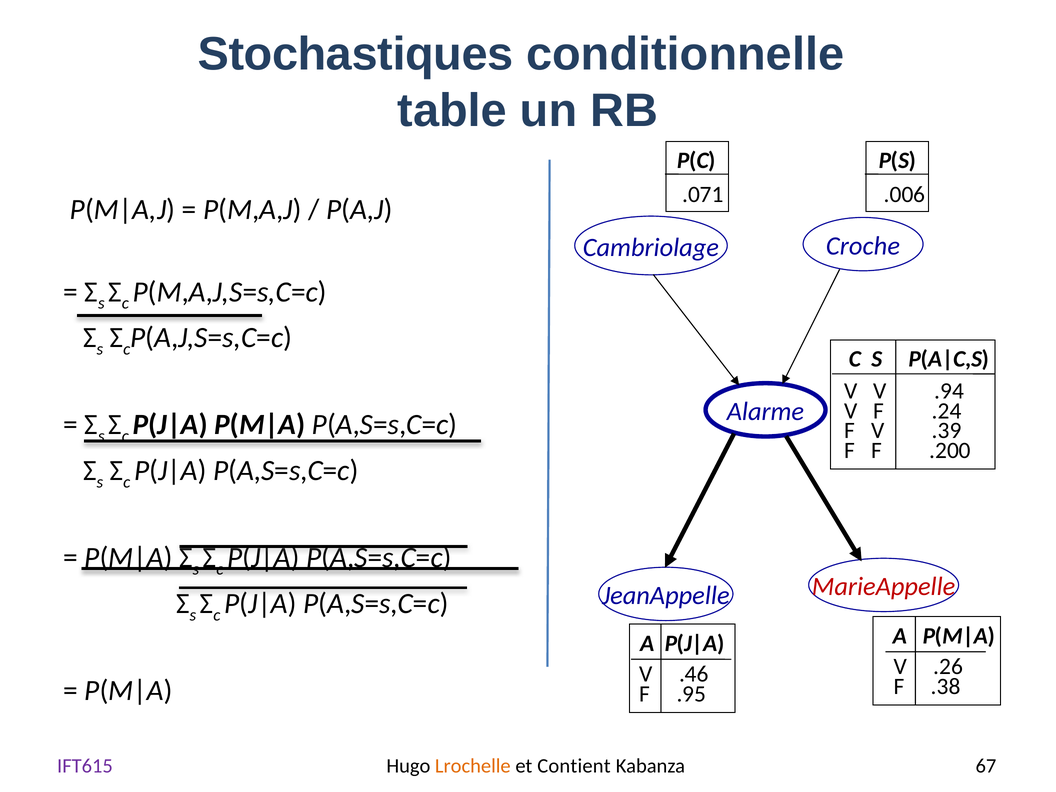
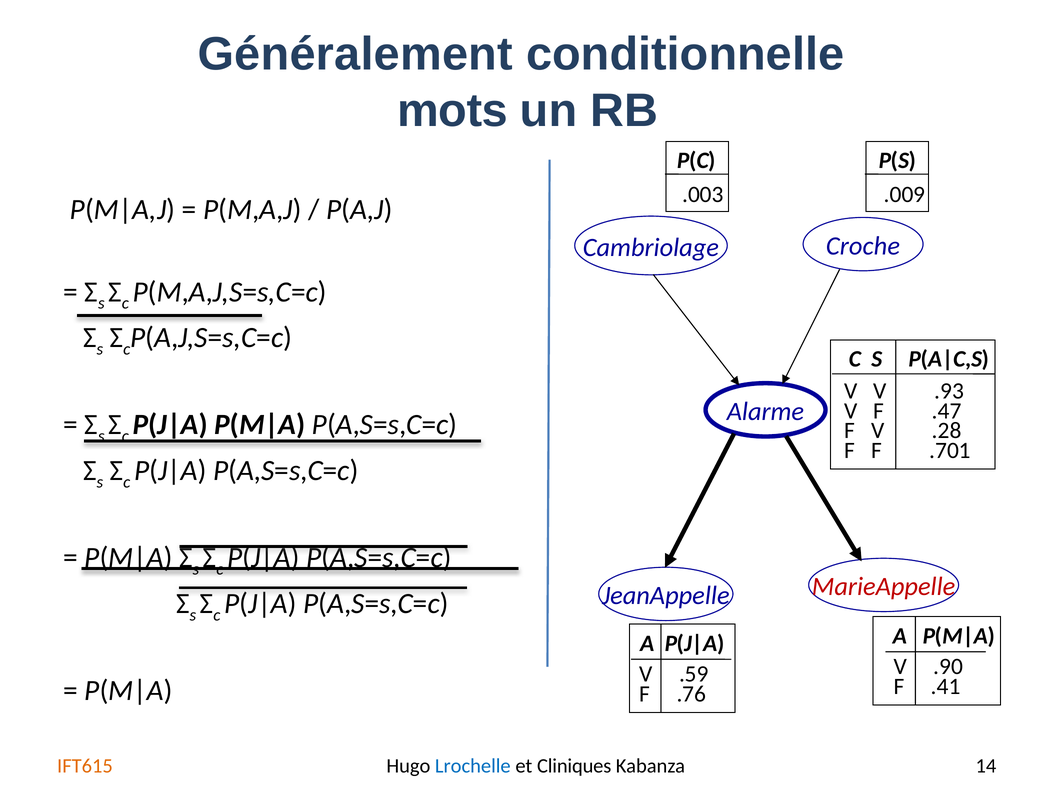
Stochastiques: Stochastiques -> Généralement
table: table -> mots
.071: .071 -> .003
.006: .006 -> .009
.94: .94 -> .93
.24: .24 -> .47
.39: .39 -> .28
.200: .200 -> .701
.26: .26 -> .90
.46: .46 -> .59
.38: .38 -> .41
.95: .95 -> .76
IFT615 colour: purple -> orange
Lrochelle colour: orange -> blue
Contient: Contient -> Cliniques
67: 67 -> 14
